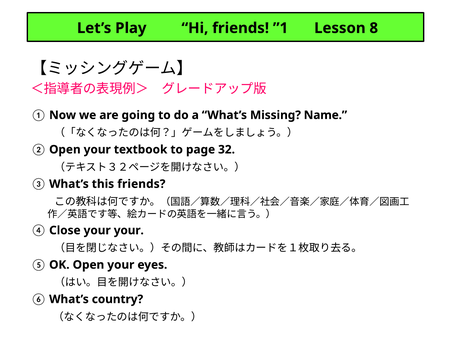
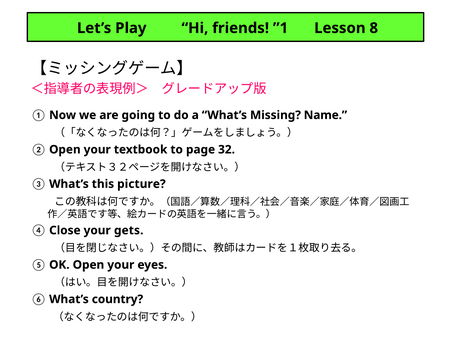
this friends: friends -> picture
your your: your -> gets
